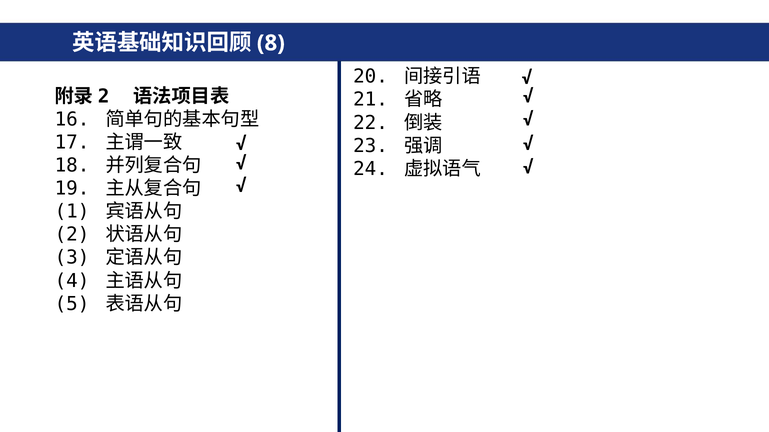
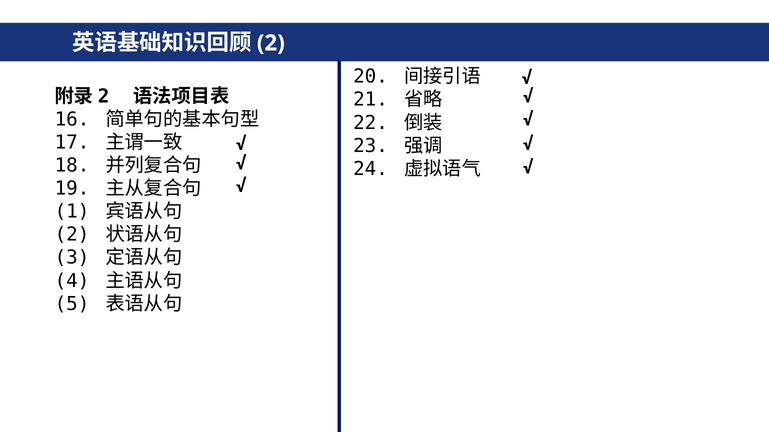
8 at (271, 43): 8 -> 2
